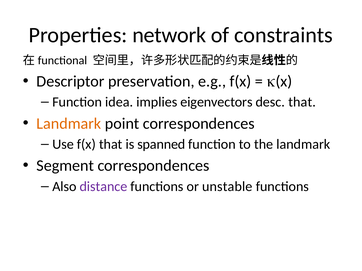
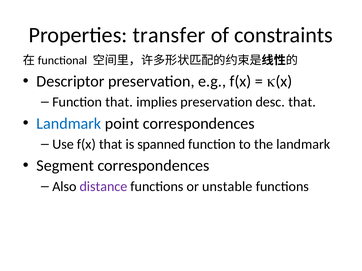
network: network -> transfer
Function idea: idea -> that
implies eigenvectors: eigenvectors -> preservation
Landmark at (69, 124) colour: orange -> blue
